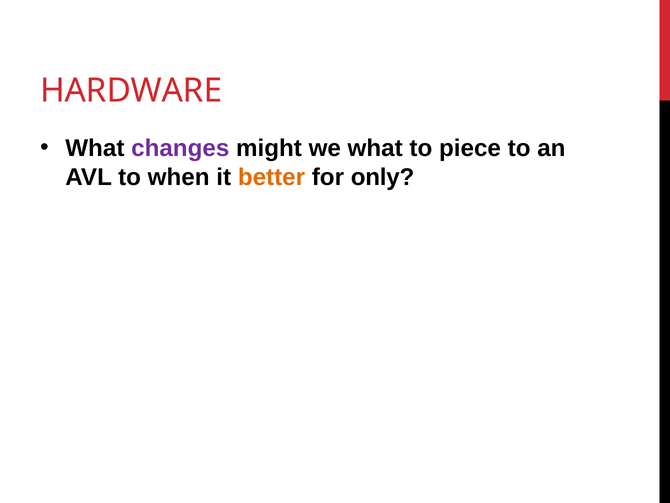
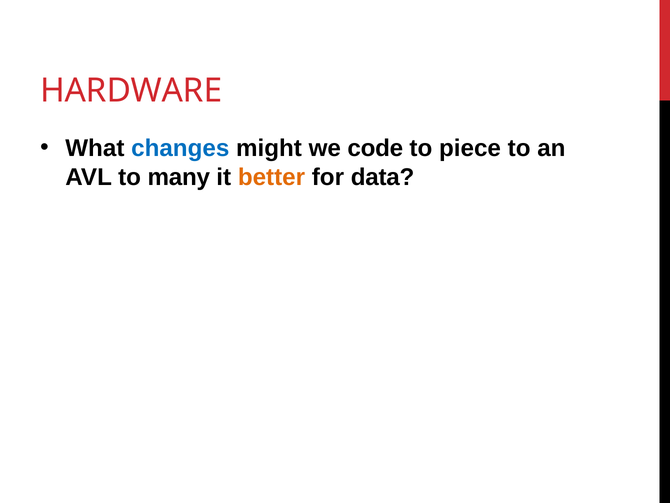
changes colour: purple -> blue
we what: what -> code
when: when -> many
only: only -> data
